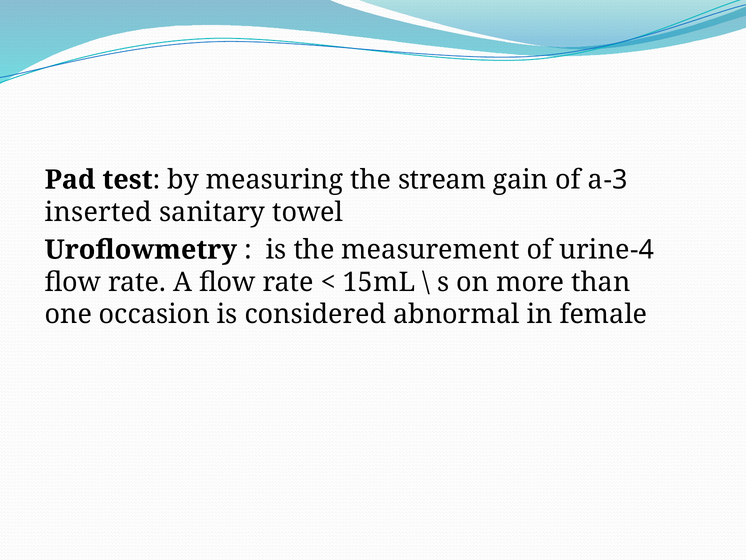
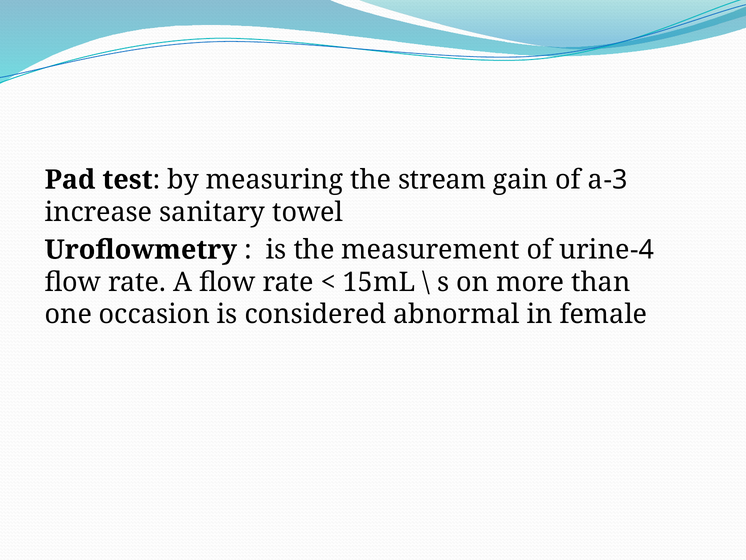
inserted: inserted -> increase
